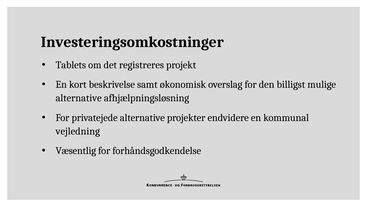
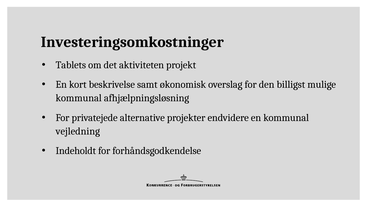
registreres: registreres -> aktiviteten
alternative at (79, 98): alternative -> kommunal
Væsentlig: Væsentlig -> Indeholdt
